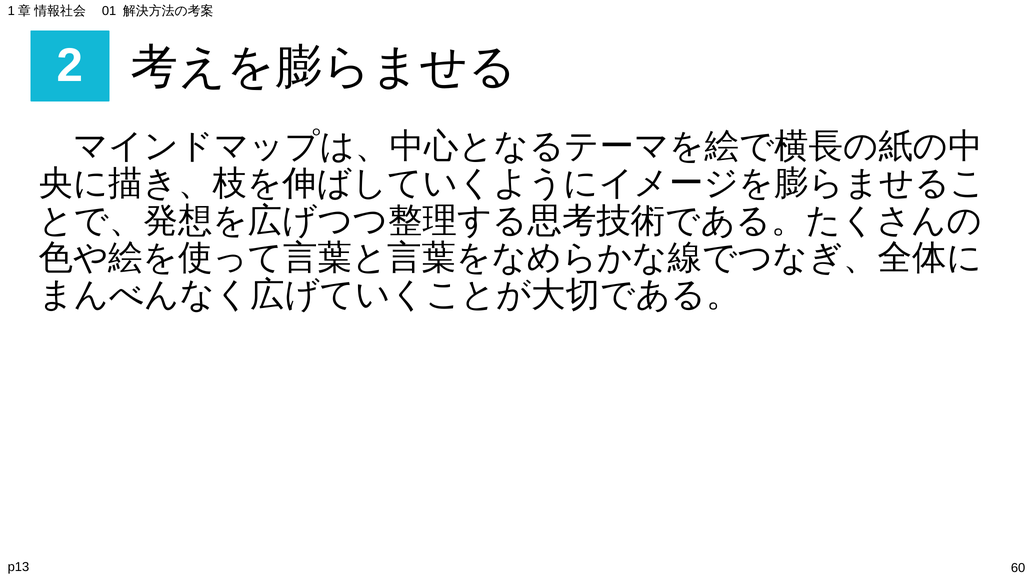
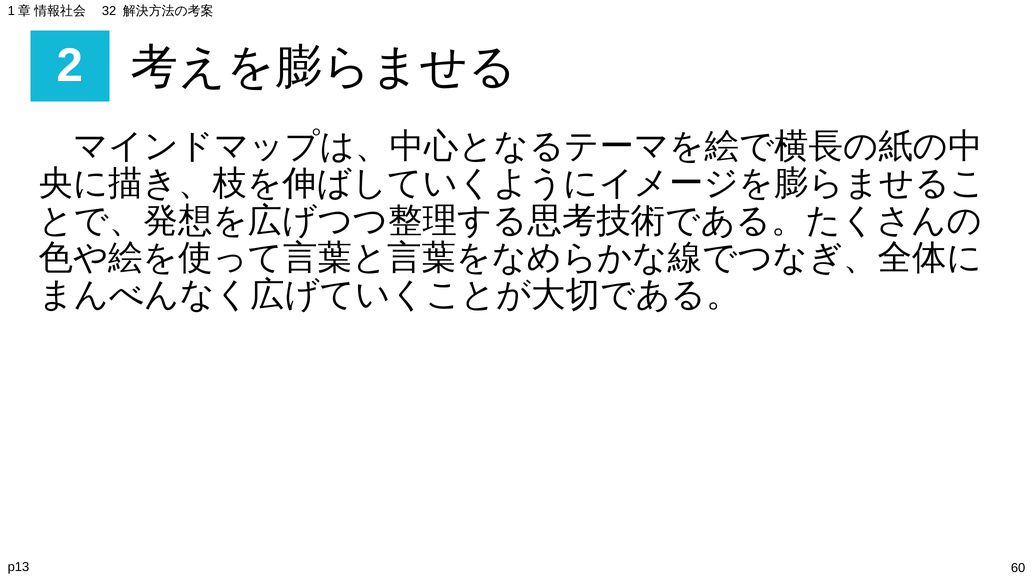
01: 01 -> 32
